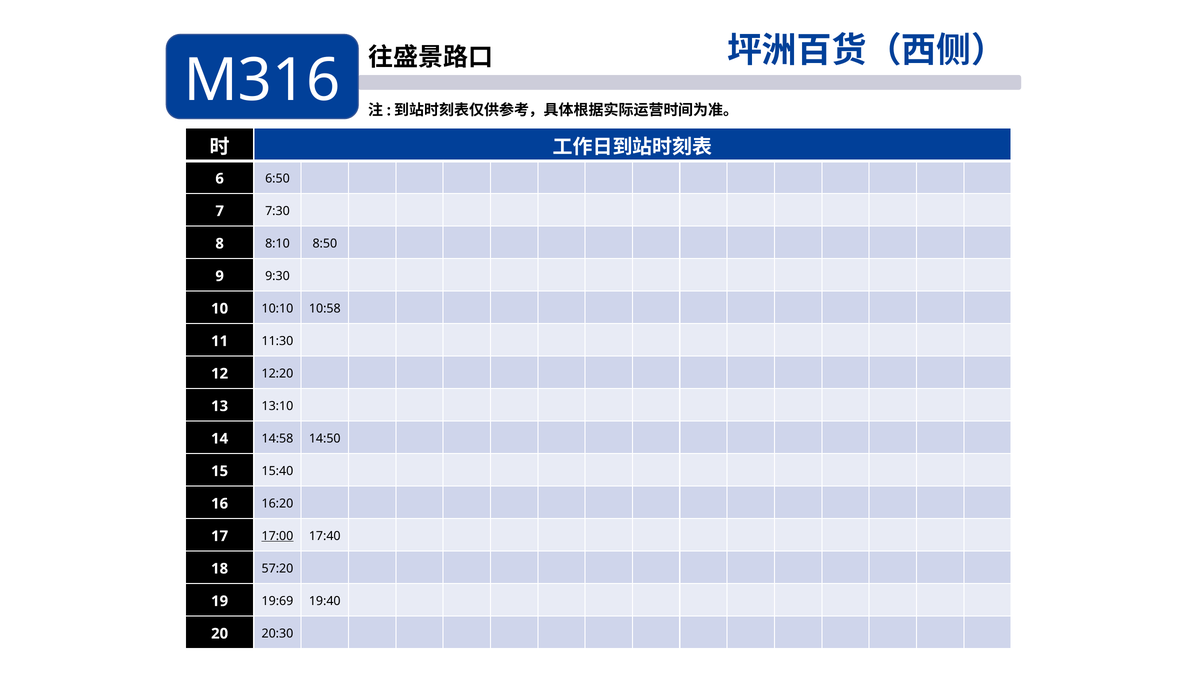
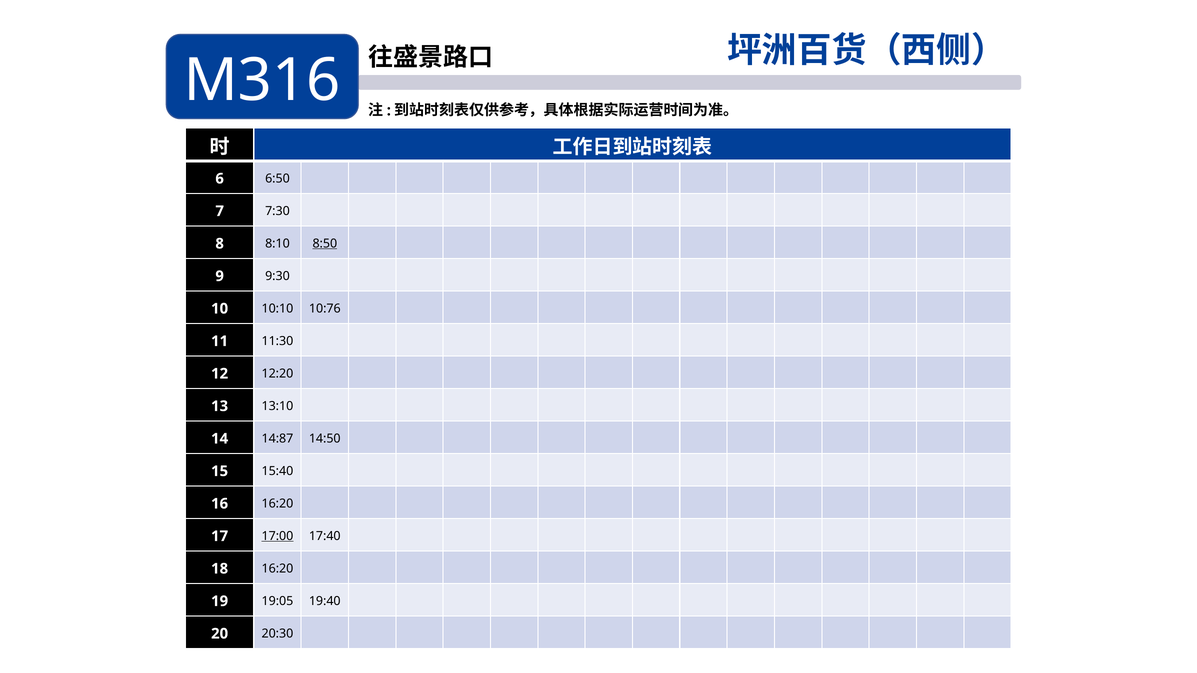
8:50 underline: none -> present
10:58: 10:58 -> 10:76
14:58: 14:58 -> 14:87
18 57:20: 57:20 -> 16:20
19:69: 19:69 -> 19:05
